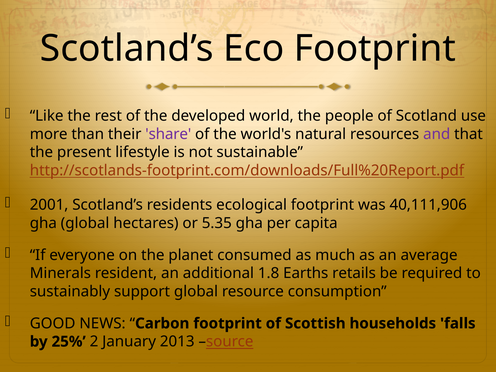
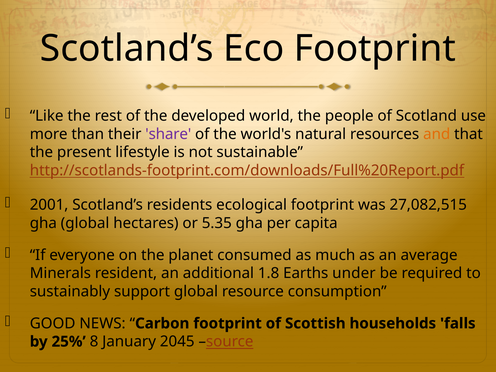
and colour: purple -> orange
40,111,906: 40,111,906 -> 27,082,515
retails: retails -> under
2: 2 -> 8
2013: 2013 -> 2045
